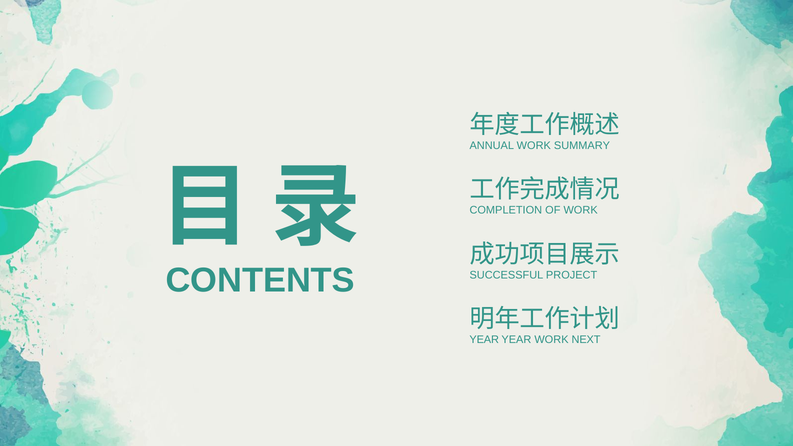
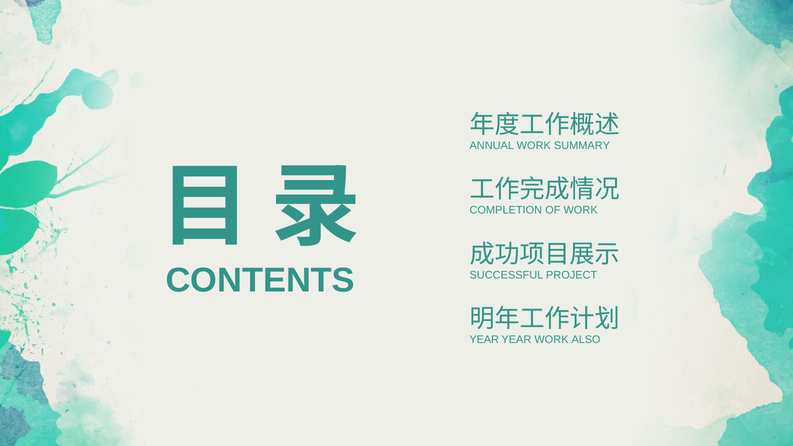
NEXT: NEXT -> ALSO
